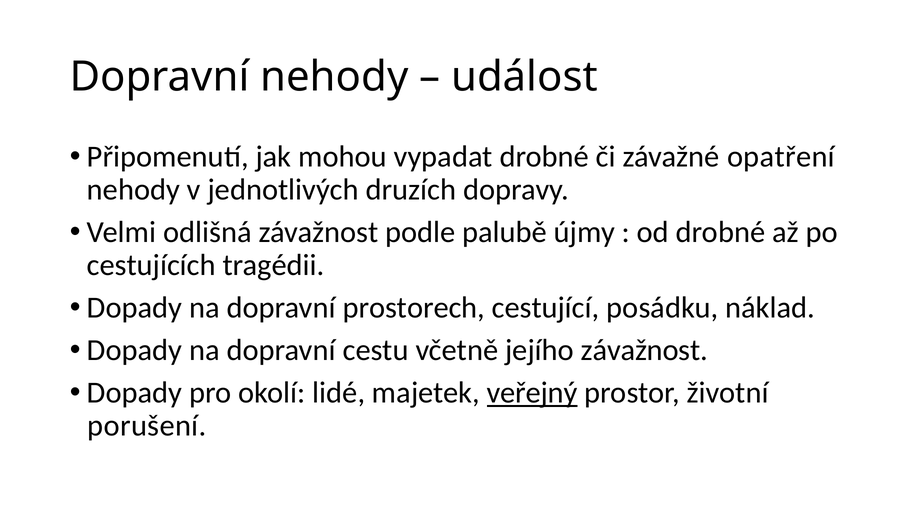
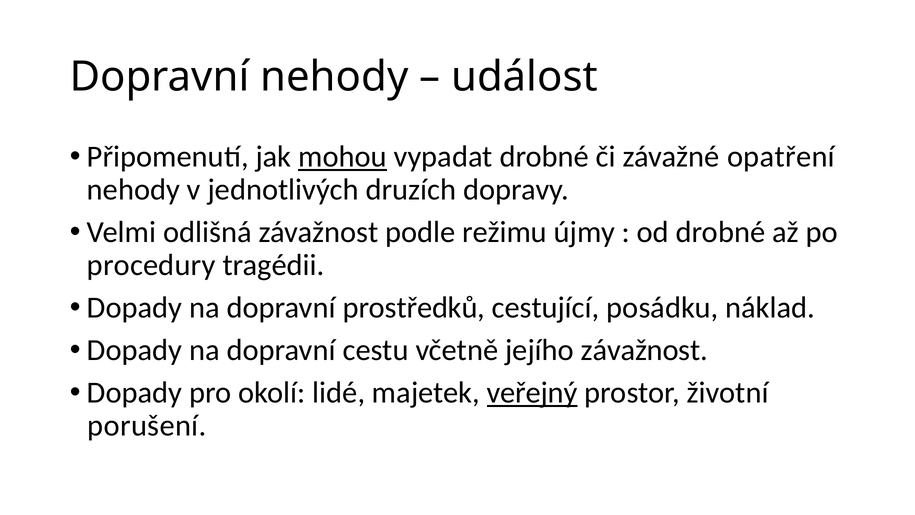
mohou underline: none -> present
palubě: palubě -> režimu
cestujících: cestujících -> procedury
prostorech: prostorech -> prostředků
